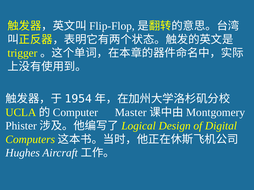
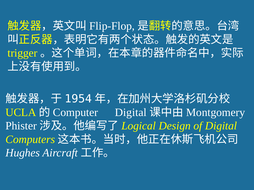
Master at (131, 113): Master -> Digital
